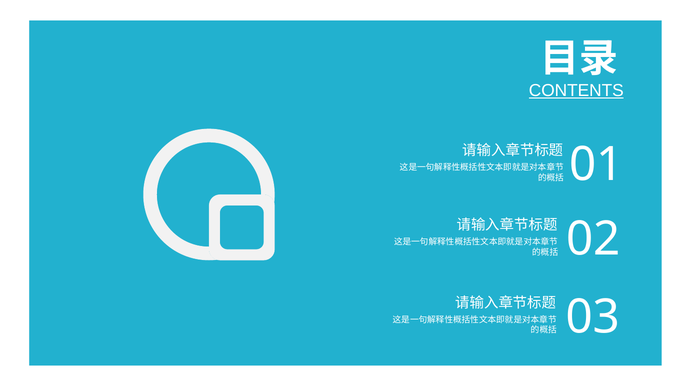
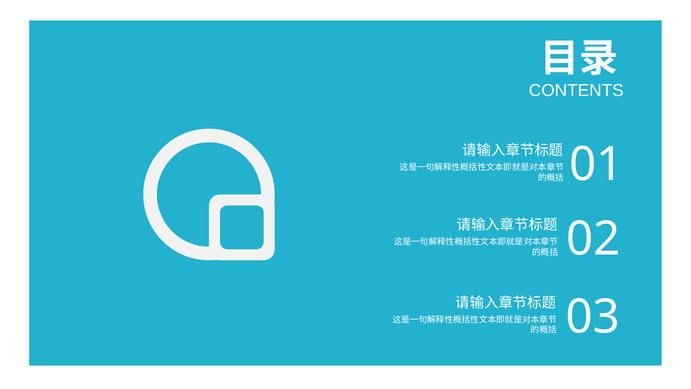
CONTENTS underline: present -> none
